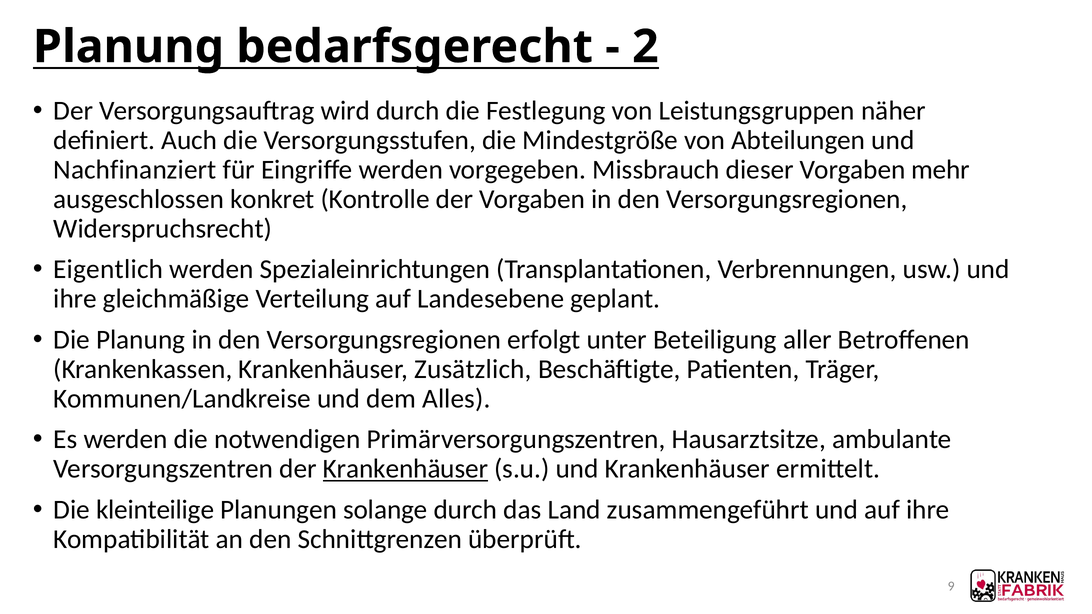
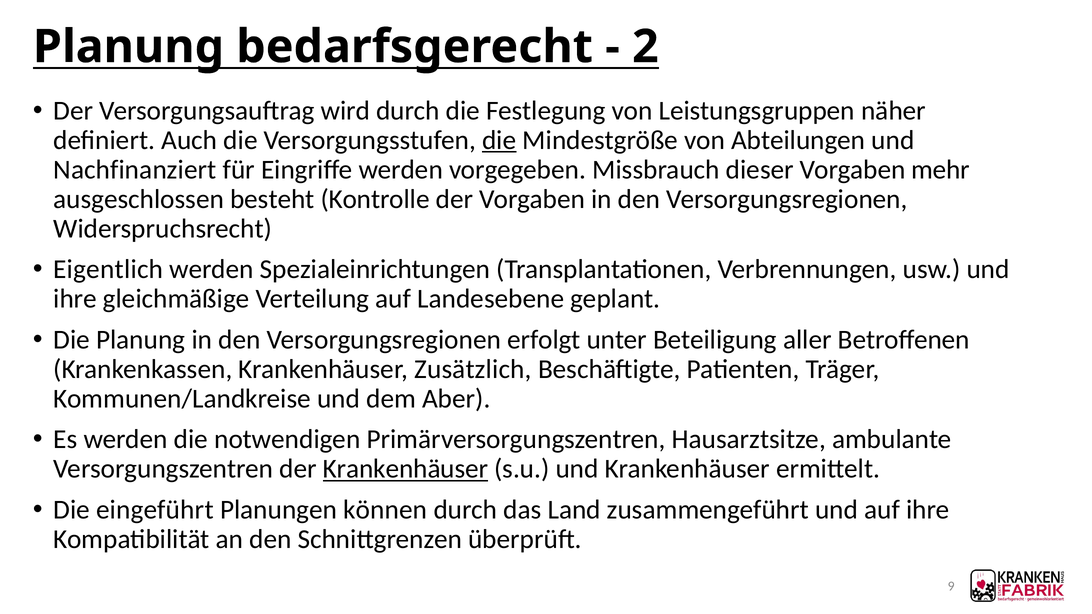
die at (499, 140) underline: none -> present
konkret: konkret -> besteht
Alles: Alles -> Aber
kleinteilige: kleinteilige -> eingeführt
solange: solange -> können
